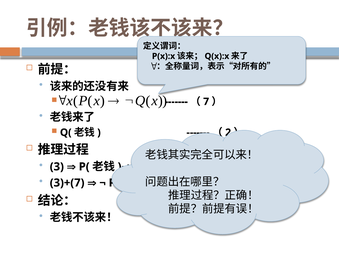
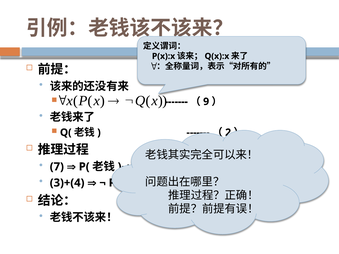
7: 7 -> 9
3: 3 -> 7
3)+(7: 3)+(7 -> 3)+(4
